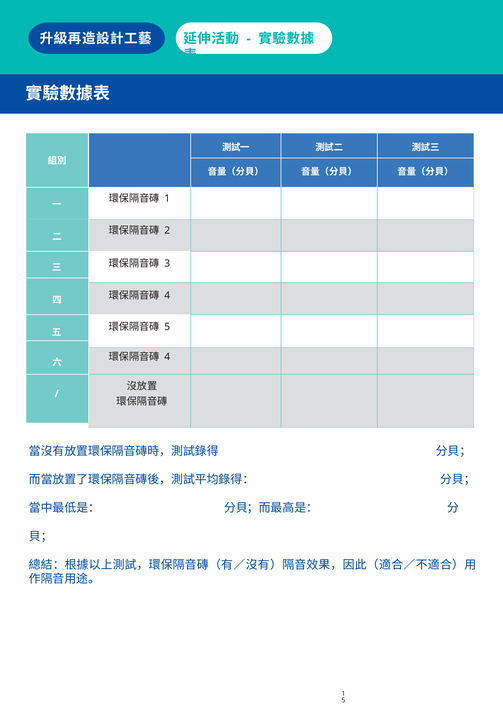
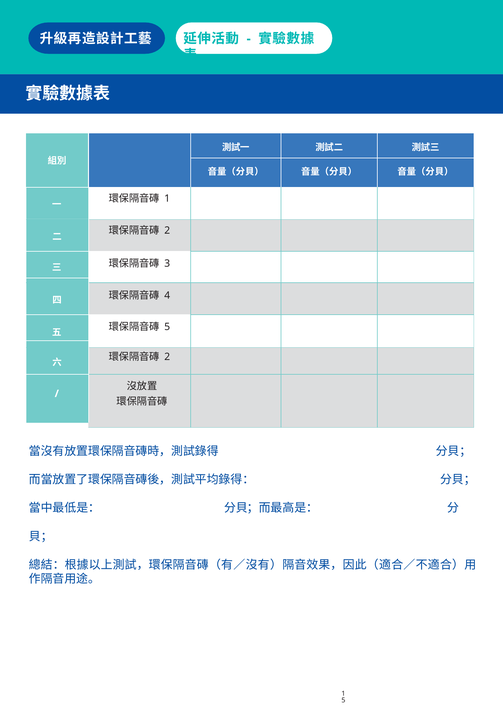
4 at (167, 357): 4 -> 2
